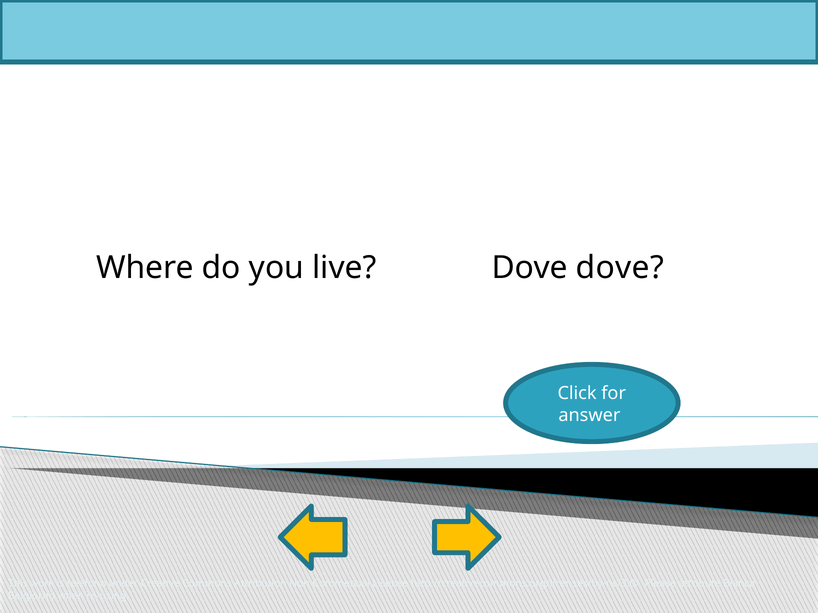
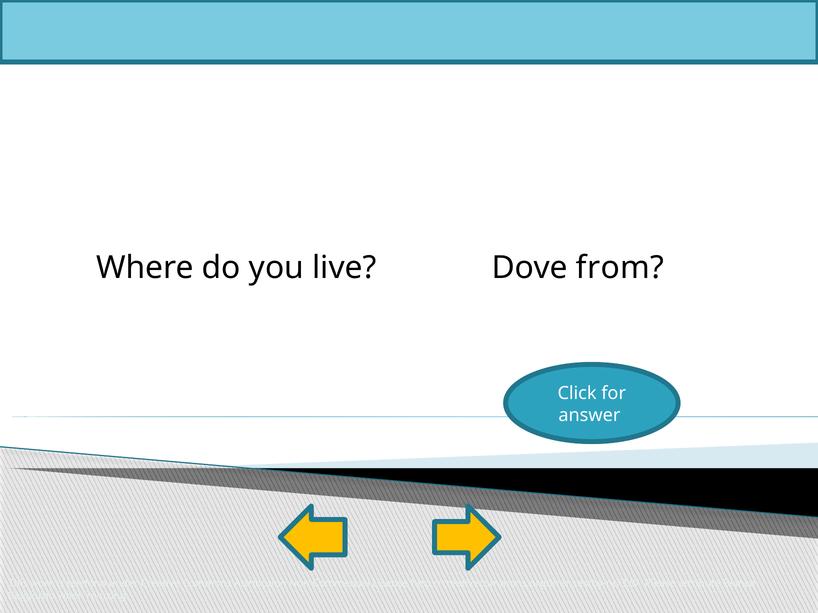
Dove dove: dove -> from
